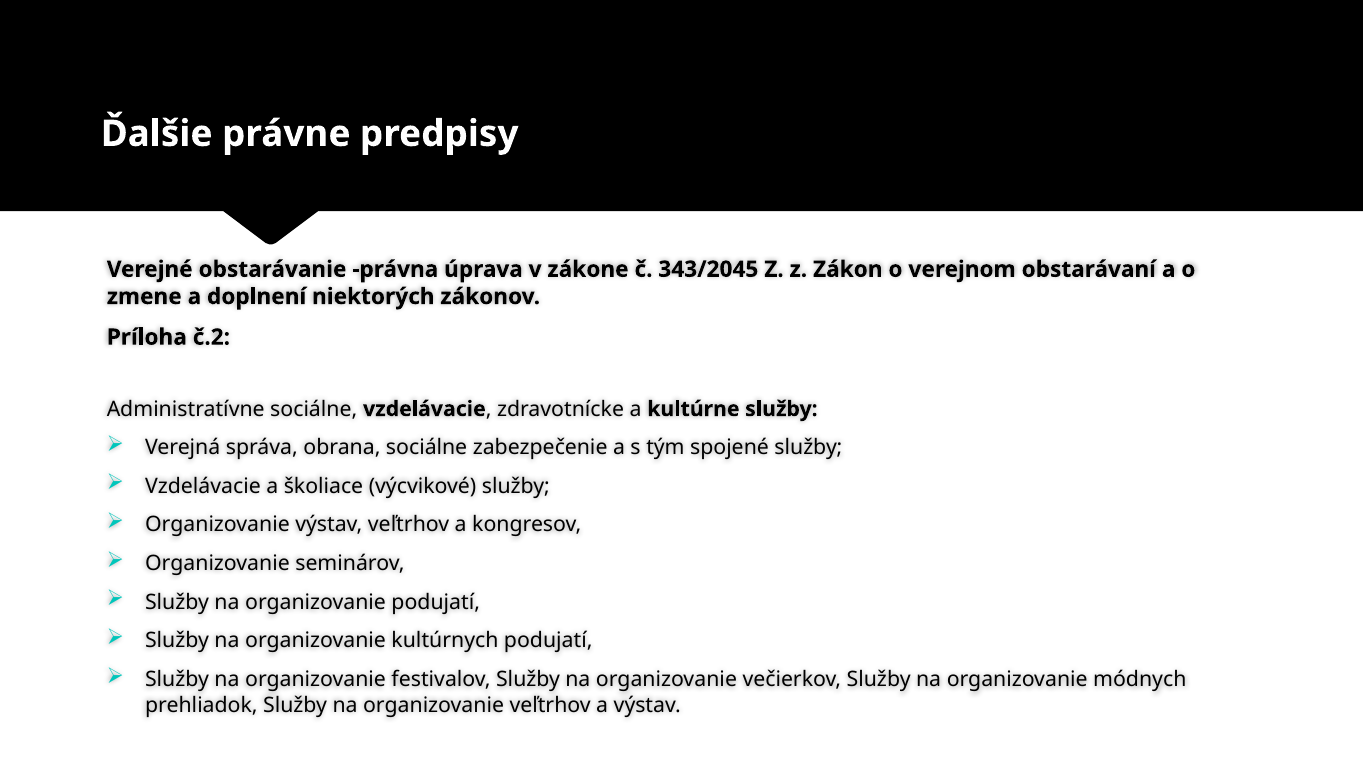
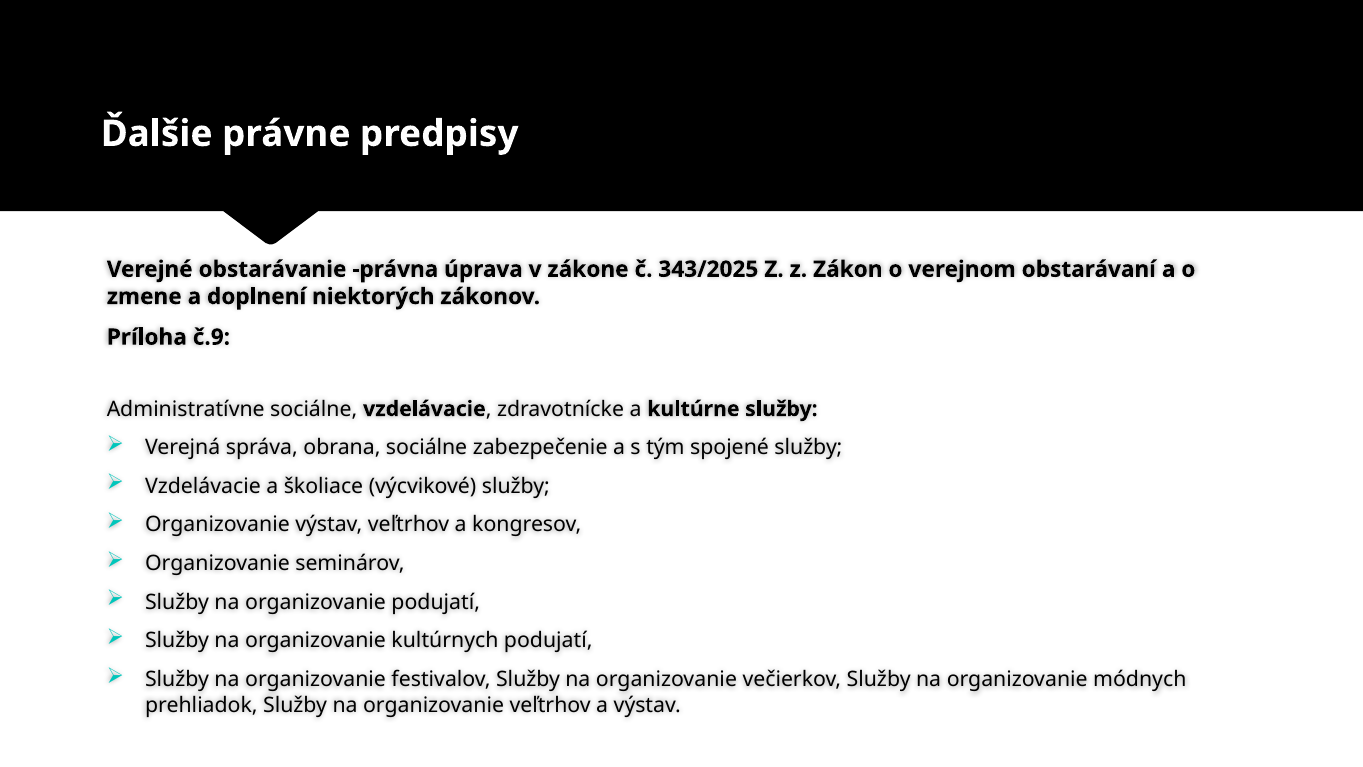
343/2045: 343/2045 -> 343/2025
č.2: č.2 -> č.9
